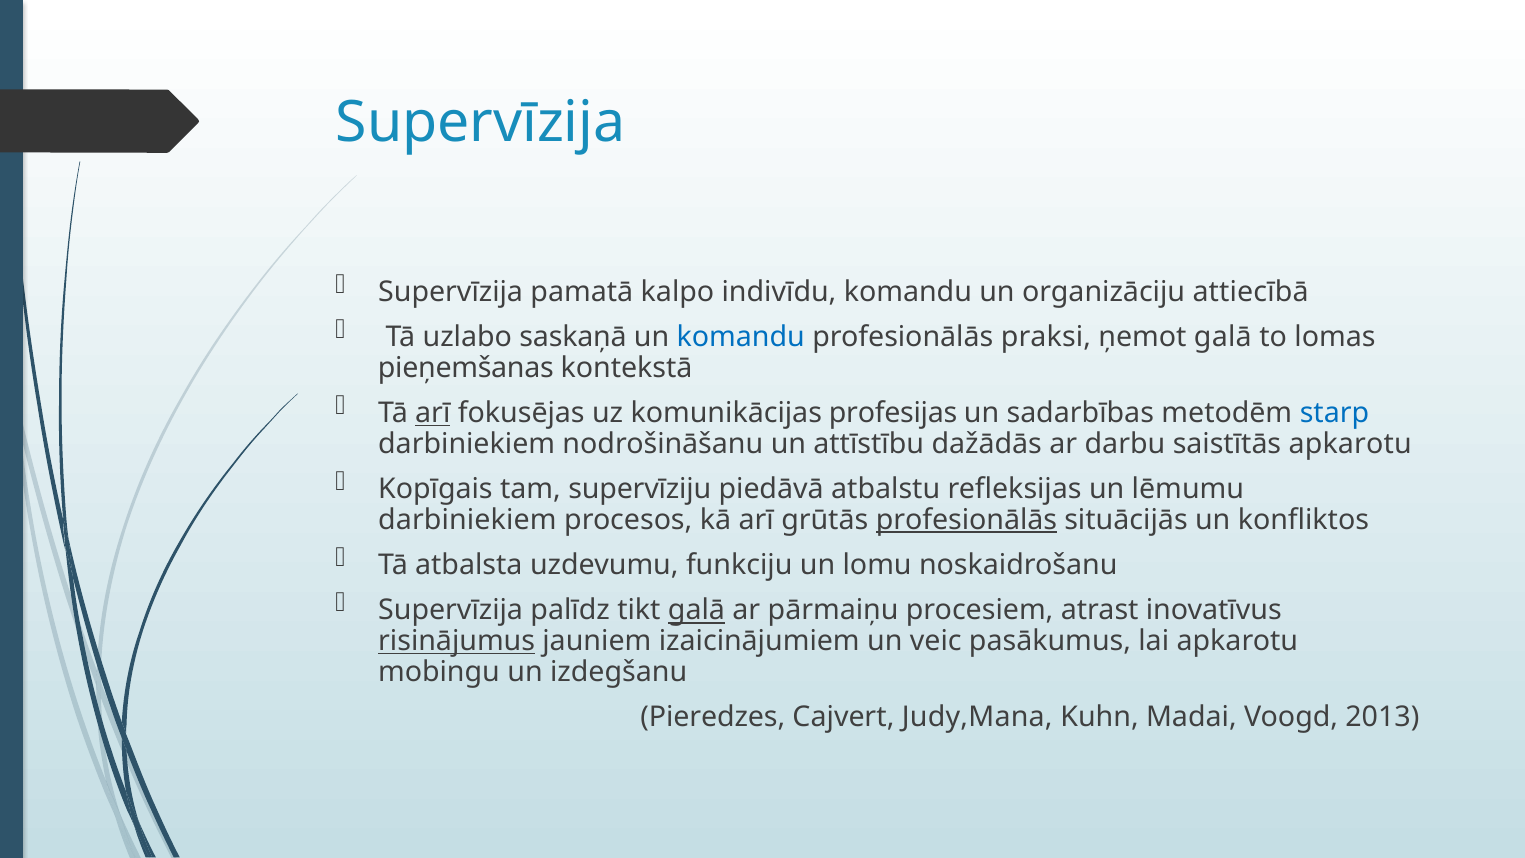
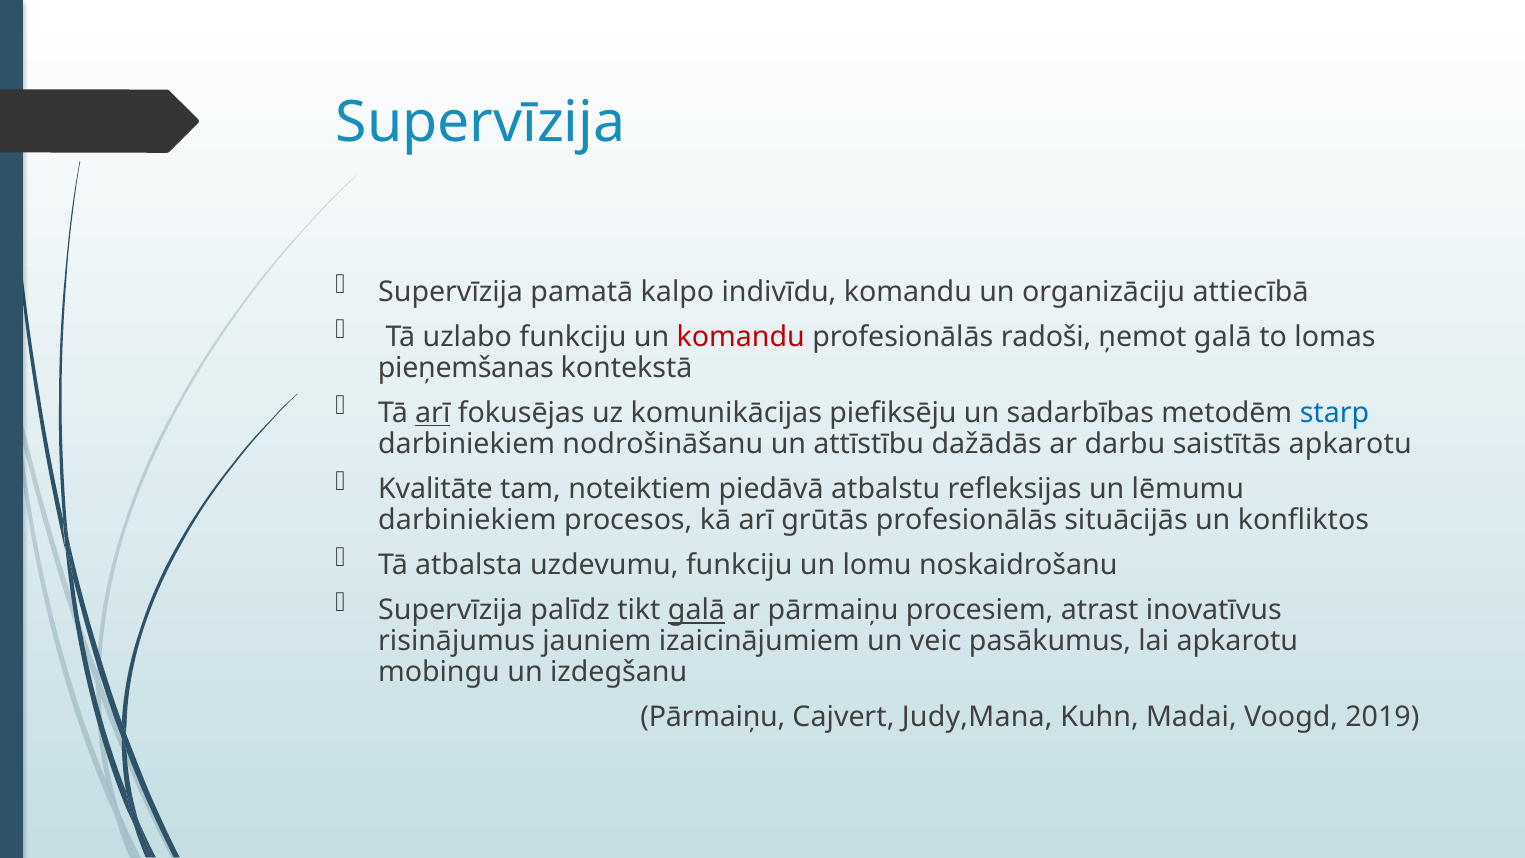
uzlabo saskaņā: saskaņā -> funkciju
komandu at (741, 337) colour: blue -> red
praksi: praksi -> radoši
profesijas: profesijas -> piefiksēju
Kopīgais: Kopīgais -> Kvalitāte
supervīziju: supervīziju -> noteiktiem
profesionālās at (966, 520) underline: present -> none
risinājumus underline: present -> none
Pieredzes at (713, 717): Pieredzes -> Pārmaiņu
2013: 2013 -> 2019
